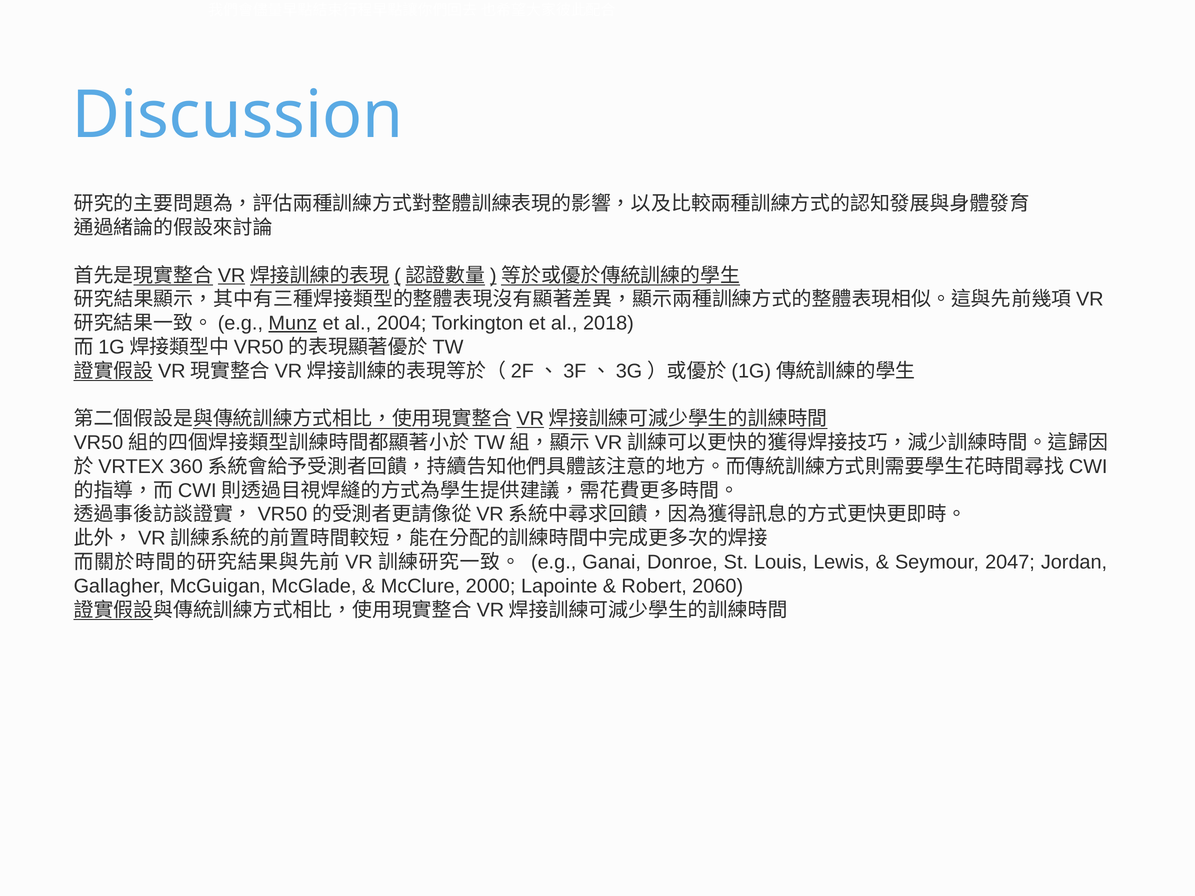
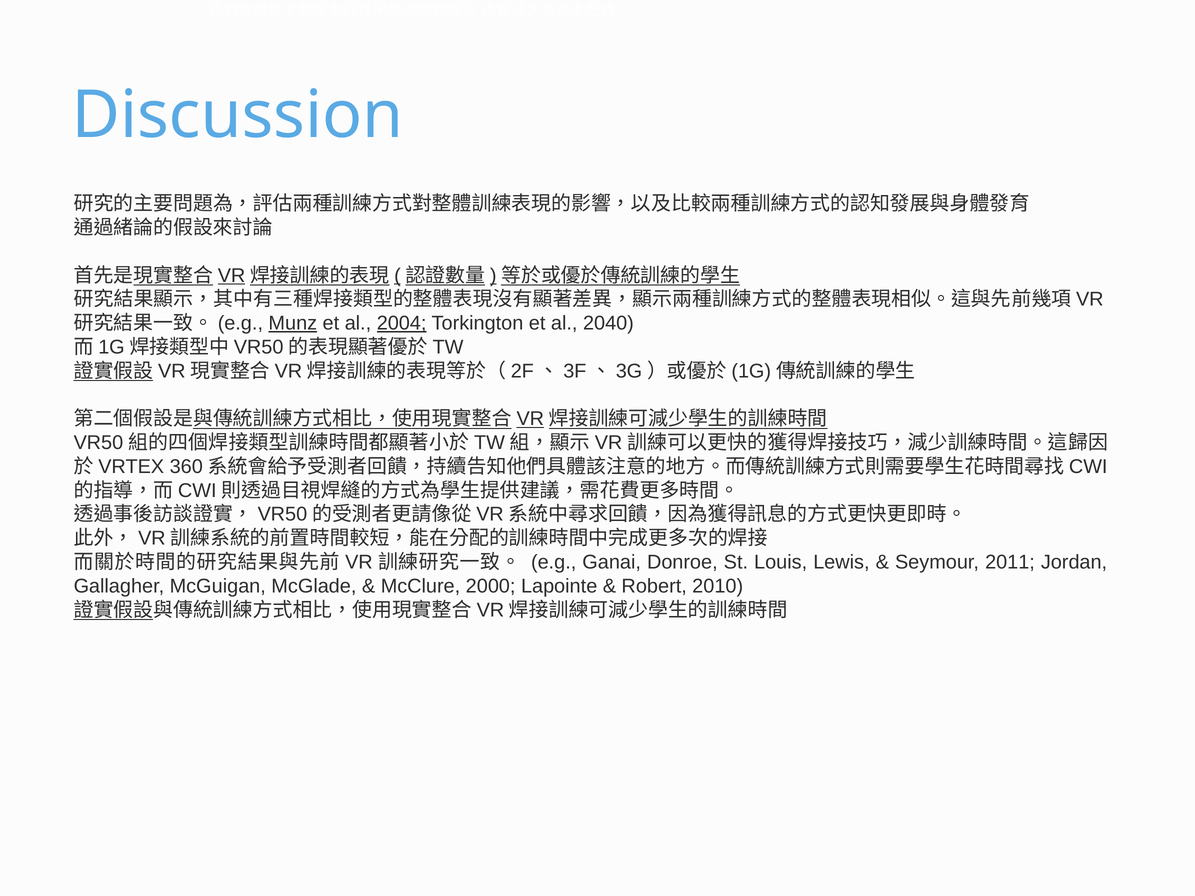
2004 underline: none -> present
2018: 2018 -> 2040
2047: 2047 -> 2011
2060: 2060 -> 2010
